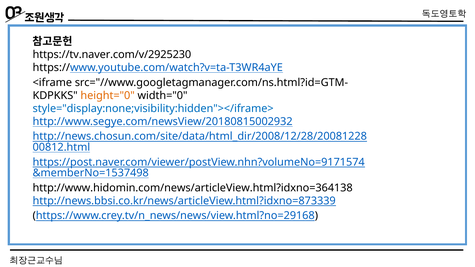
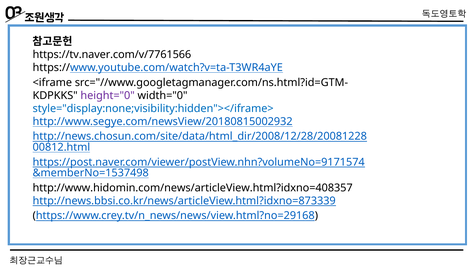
https://tv.naver.com/v/2925230: https://tv.naver.com/v/2925230 -> https://tv.naver.com/v/7761566
height="0 colour: orange -> purple
http://www.hidomin.com/news/articleView.html?idxno=364138: http://www.hidomin.com/news/articleView.html?idxno=364138 -> http://www.hidomin.com/news/articleView.html?idxno=408357
